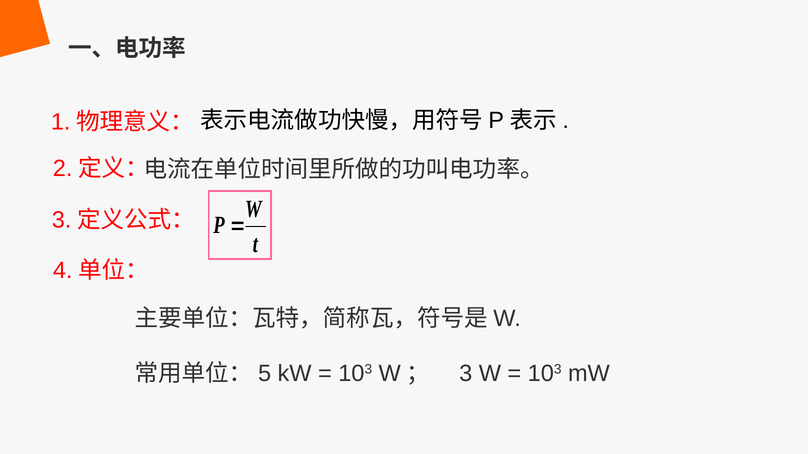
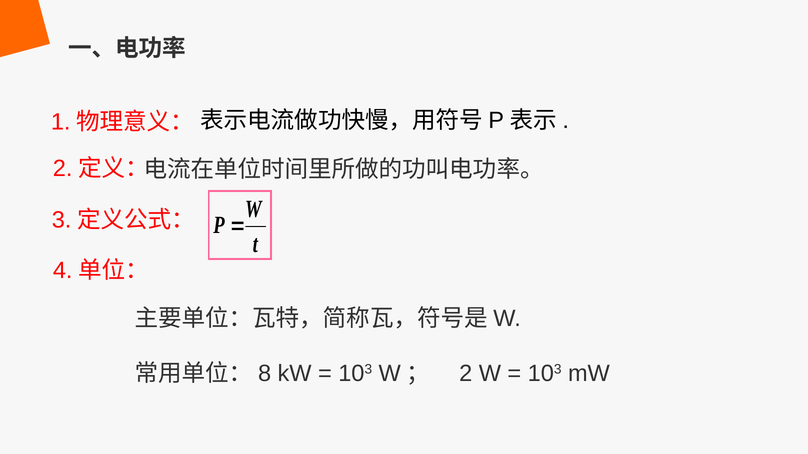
5: 5 -> 8
3 at (466, 374): 3 -> 2
